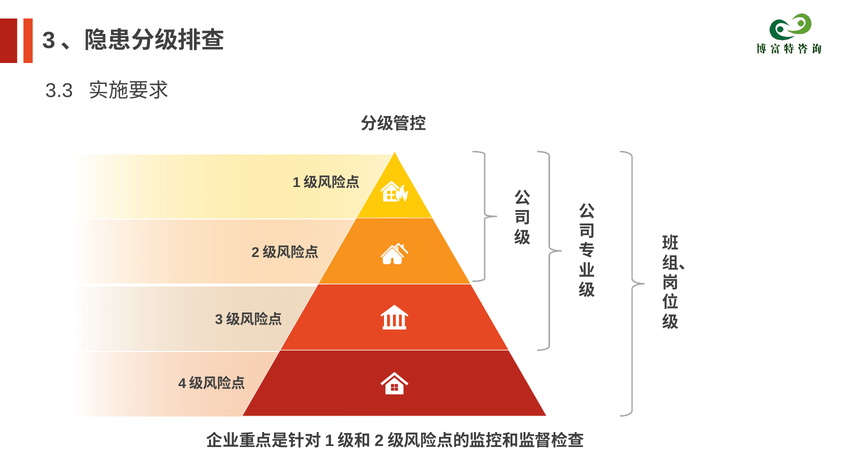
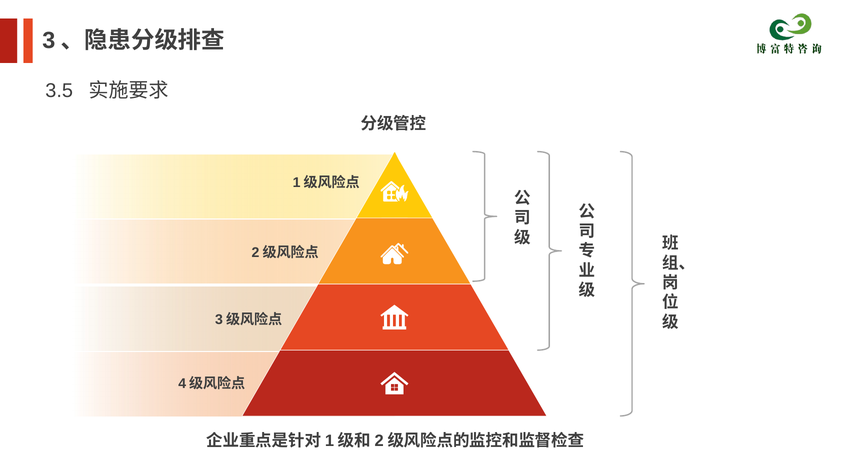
3.3: 3.3 -> 3.5
